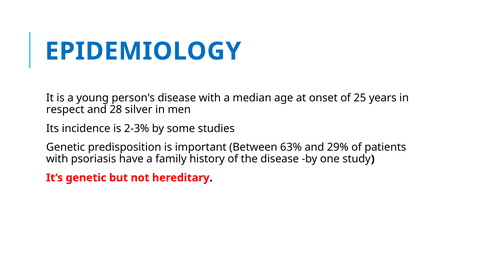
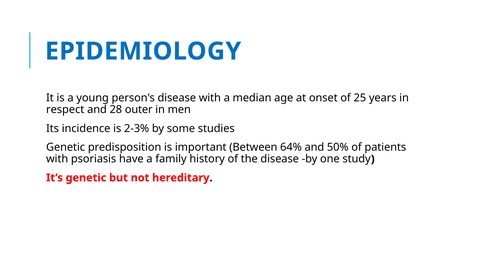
silver: silver -> outer
63%: 63% -> 64%
29%: 29% -> 50%
